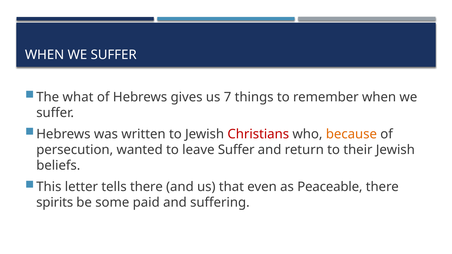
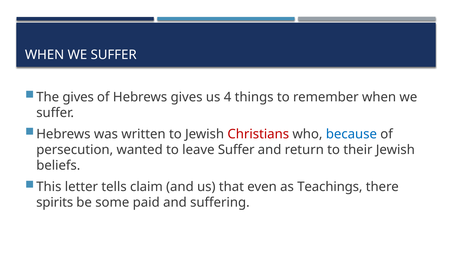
The what: what -> gives
7: 7 -> 4
because colour: orange -> blue
tells there: there -> claim
Peaceable: Peaceable -> Teachings
